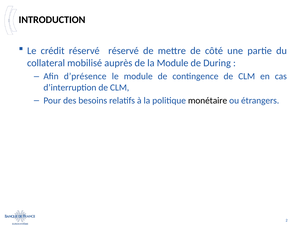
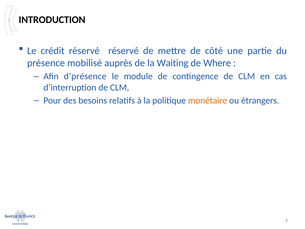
collateral: collateral -> présence
la Module: Module -> Waiting
During: During -> Where
monétaire colour: black -> orange
